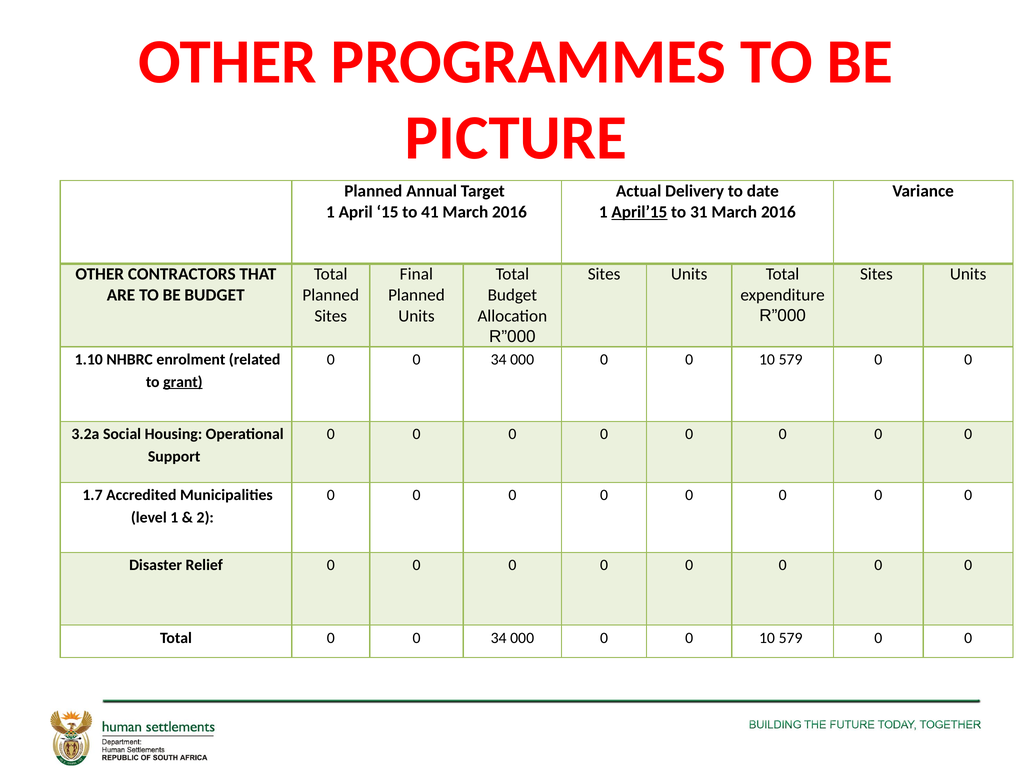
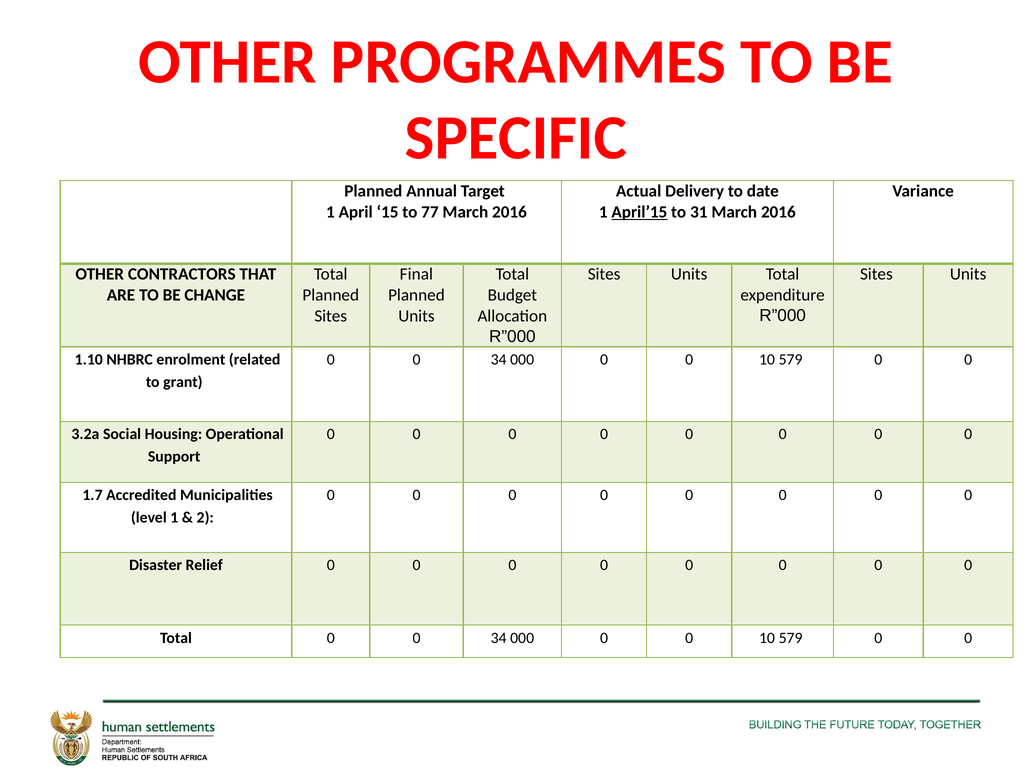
PICTURE: PICTURE -> SPECIFIC
41: 41 -> 77
BE BUDGET: BUDGET -> CHANGE
grant underline: present -> none
